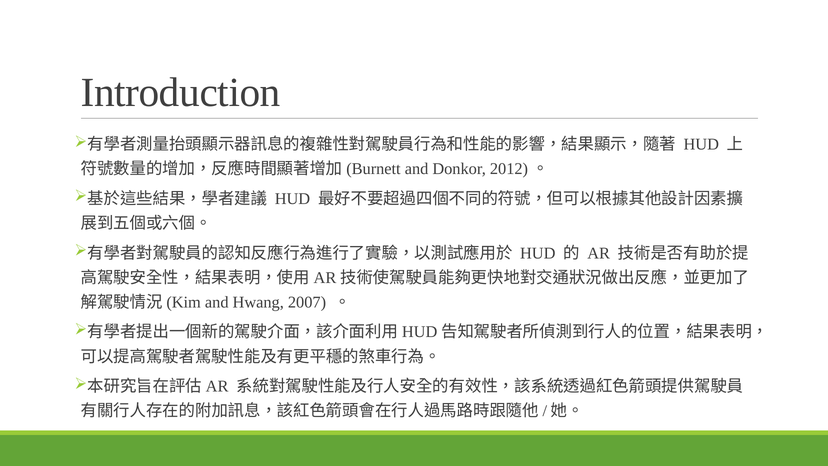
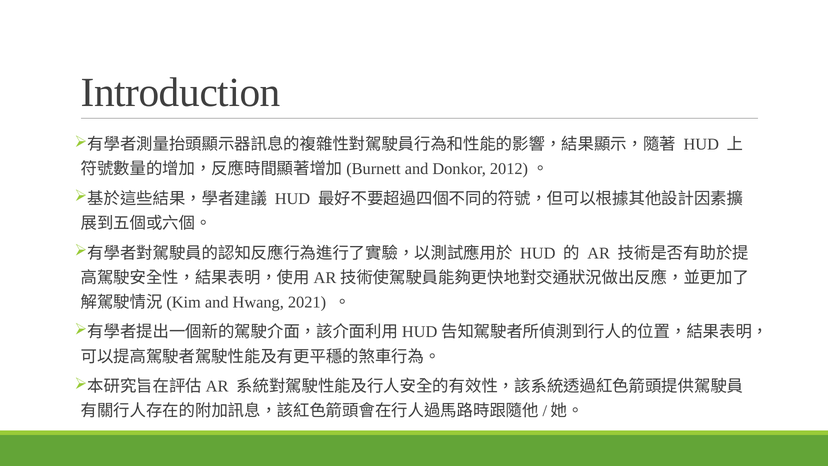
2007: 2007 -> 2021
